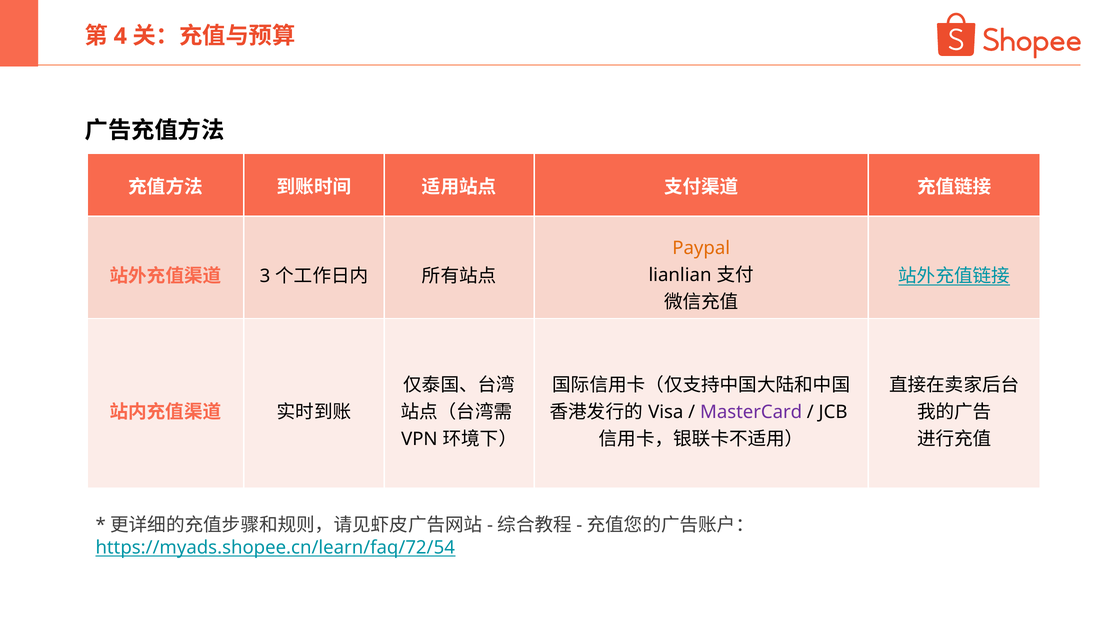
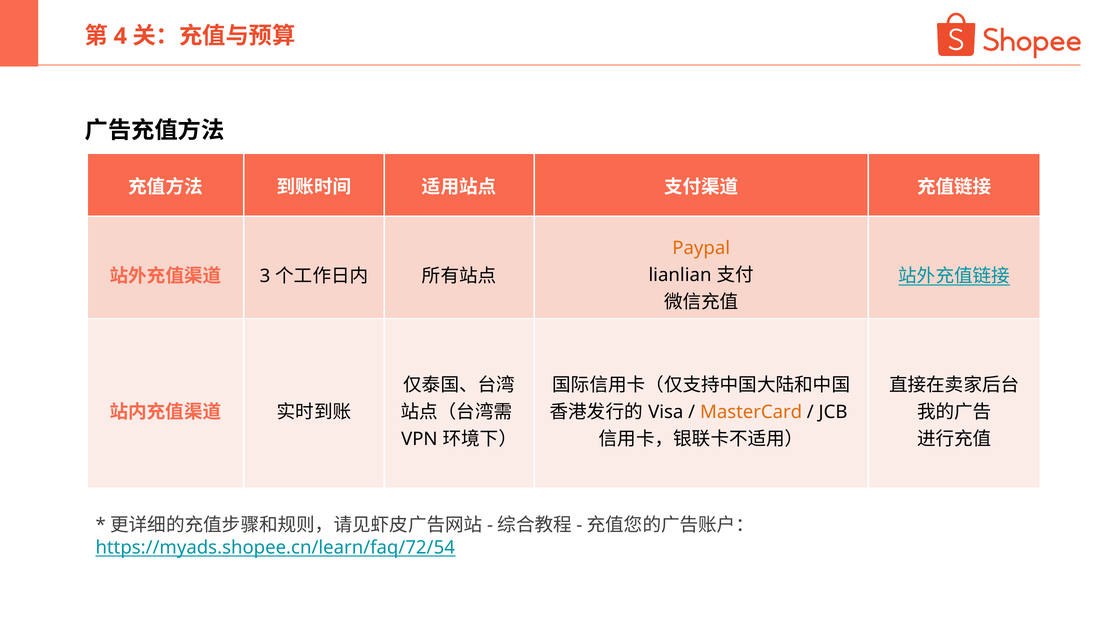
MasterCard colour: purple -> orange
